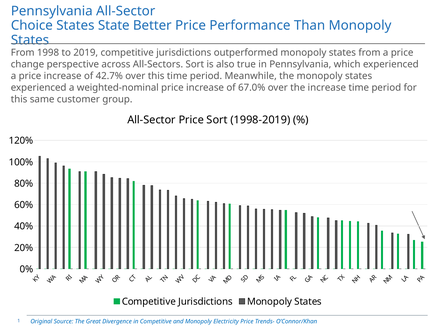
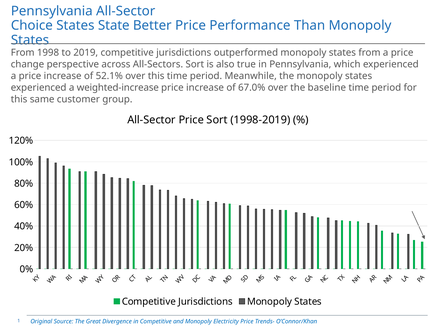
42.7%: 42.7% -> 52.1%
weighted-nominal: weighted-nominal -> weighted-increase
the increase: increase -> baseline
